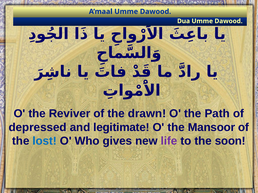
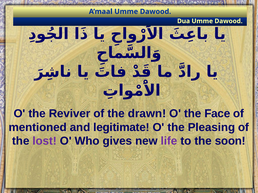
Path: Path -> Face
depressed: depressed -> mentioned
Mansoor: Mansoor -> Pleasing
lost colour: blue -> purple
